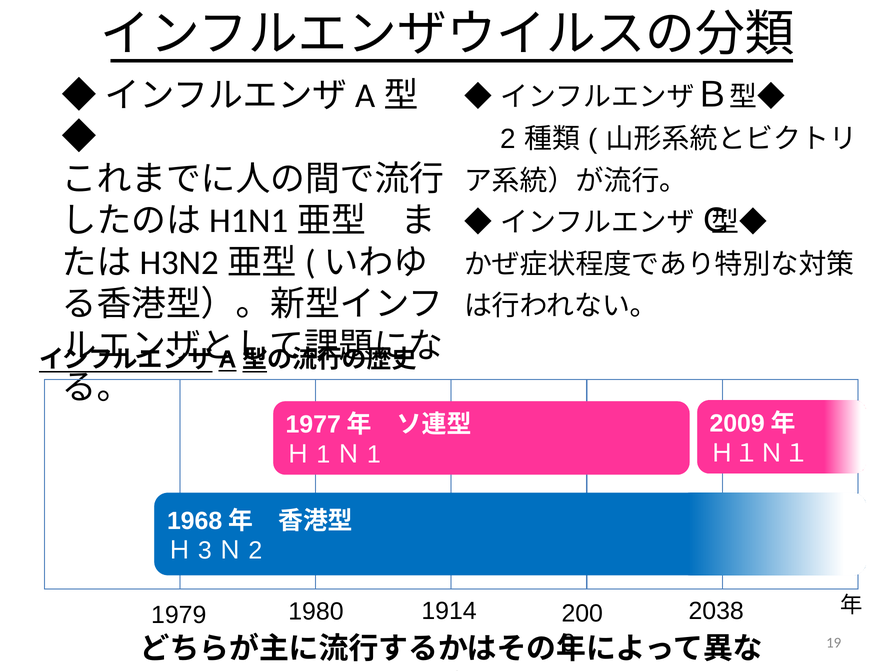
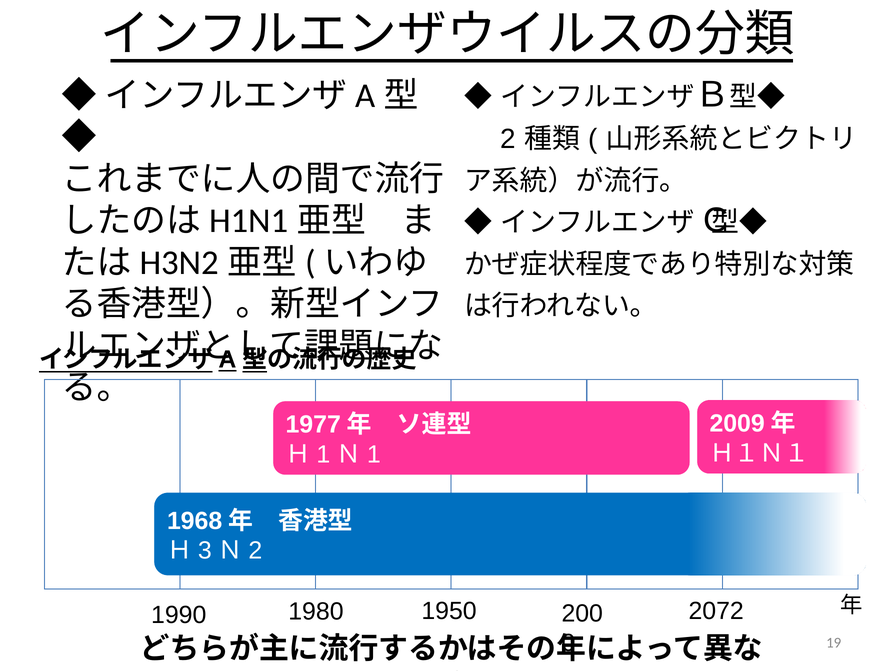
1914: 1914 -> 1950
2038: 2038 -> 2072
1979: 1979 -> 1990
